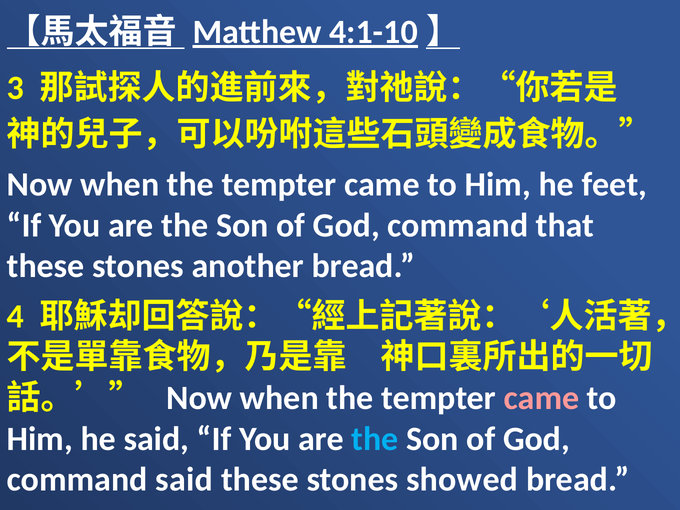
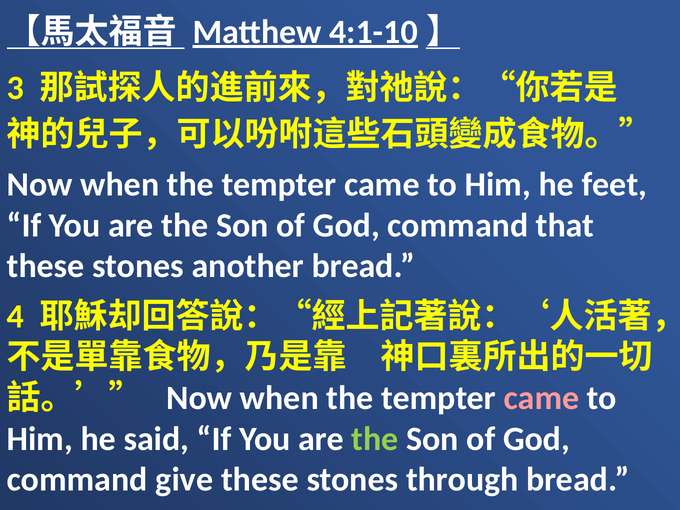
the at (375, 439) colour: light blue -> light green
command said: said -> give
showed: showed -> through
